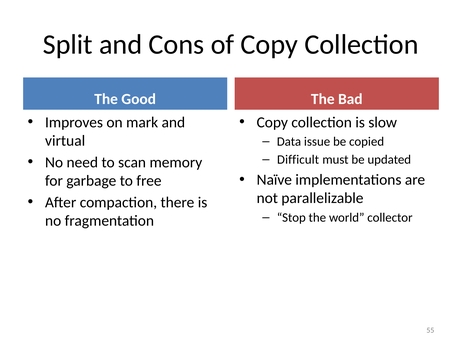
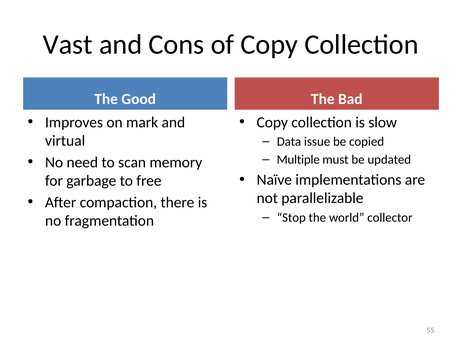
Split: Split -> Vast
Difficult: Difficult -> Multiple
